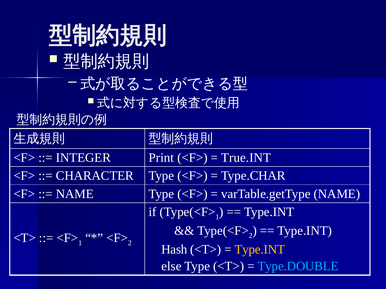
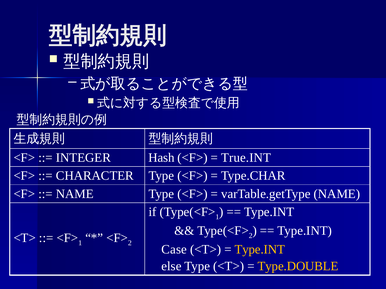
Print: Print -> Hash
Hash: Hash -> Case
Type.DOUBLE colour: light blue -> yellow
